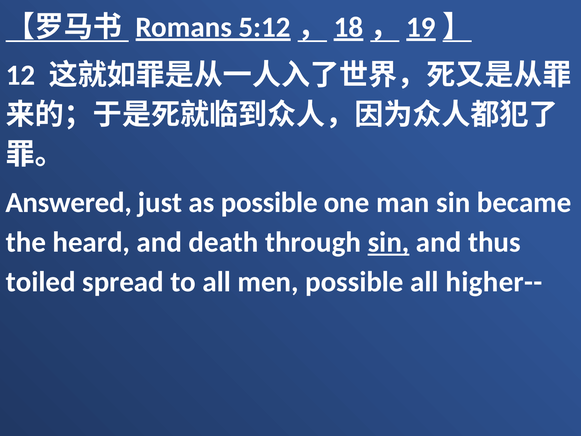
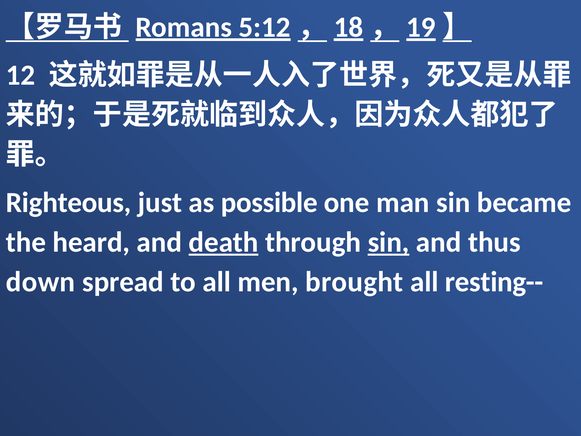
Answered: Answered -> Righteous
death underline: none -> present
toiled: toiled -> down
men possible: possible -> brought
higher--: higher-- -> resting--
